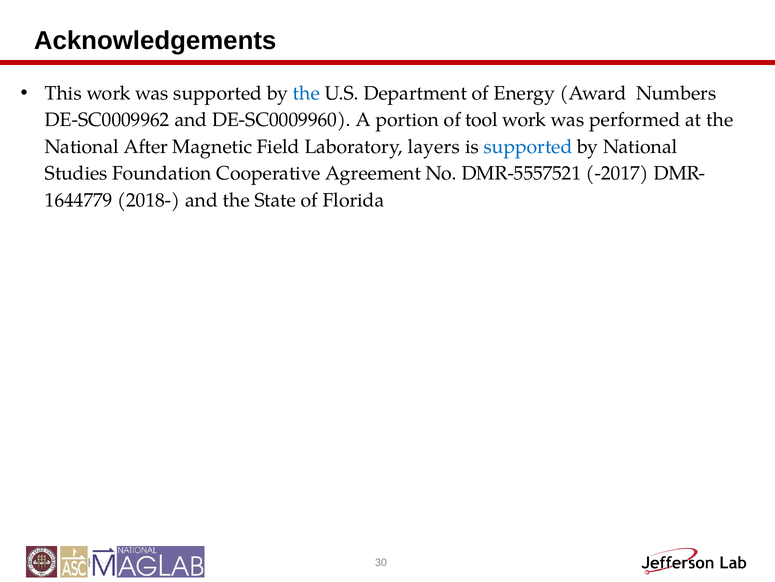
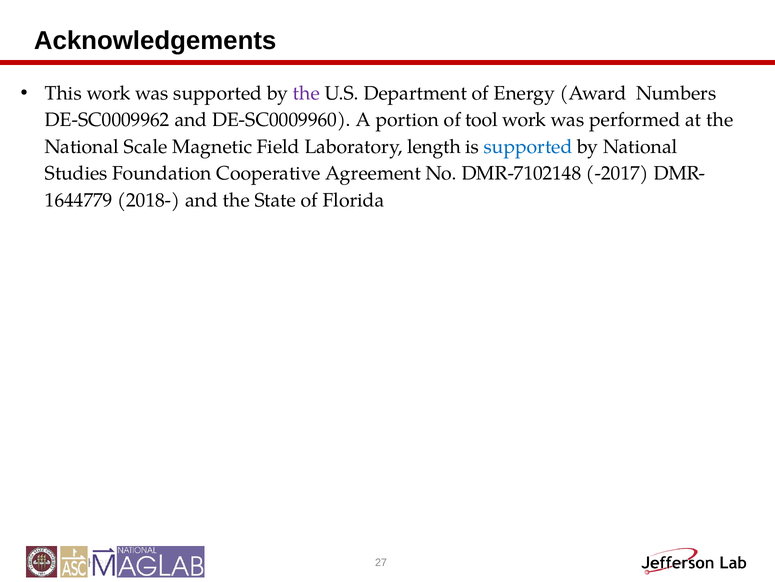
the at (306, 93) colour: blue -> purple
After: After -> Scale
layers: layers -> length
DMR-5557521: DMR-5557521 -> DMR-7102148
30: 30 -> 27
